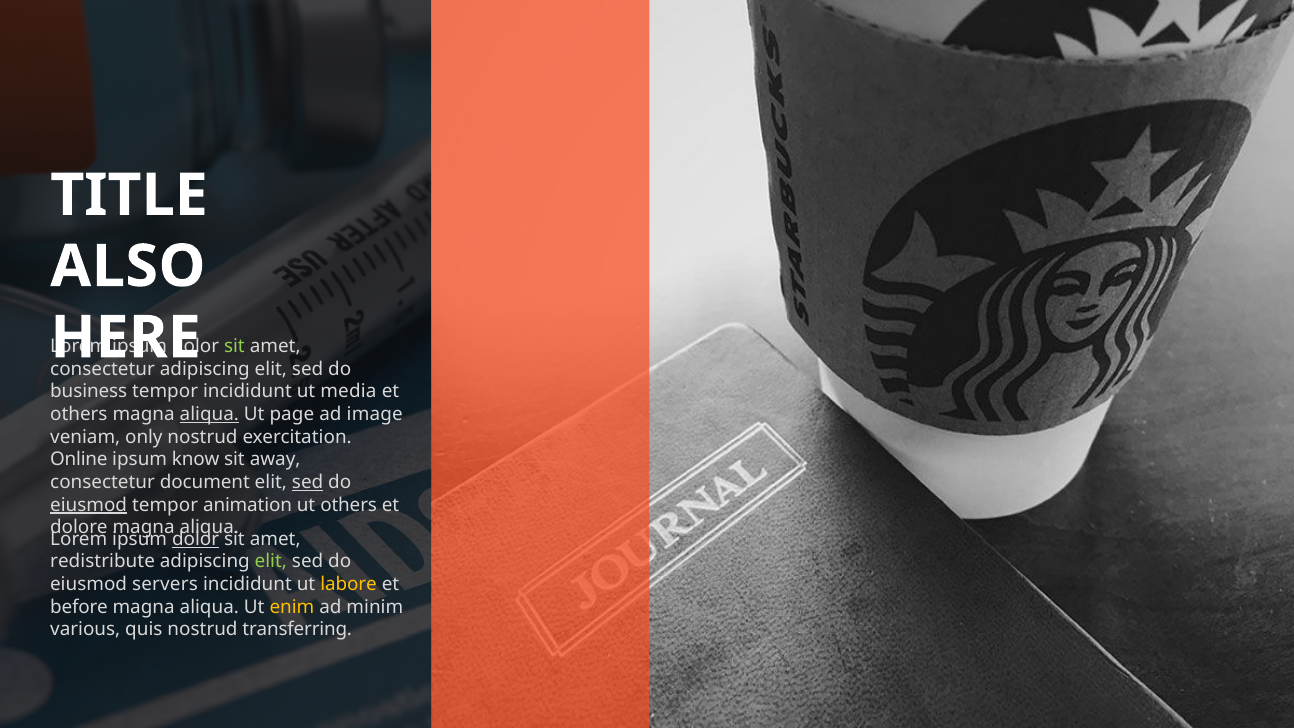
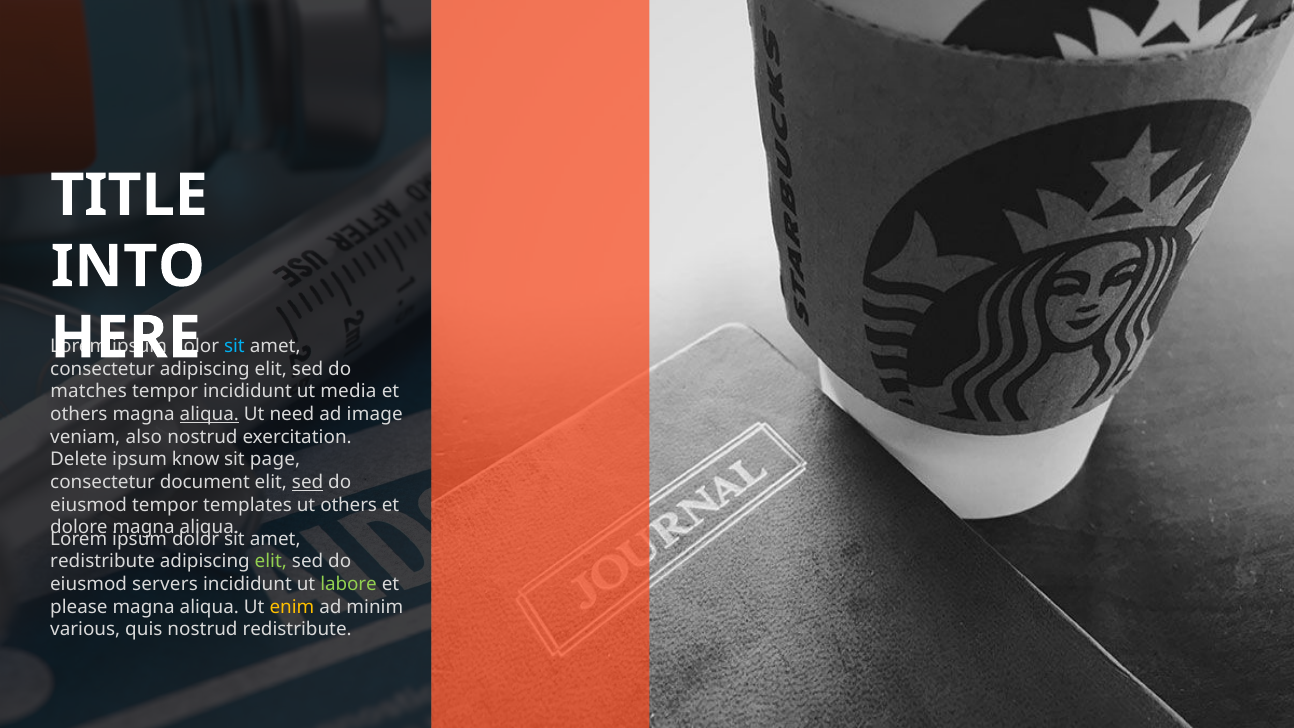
ALSO: ALSO -> INTO
sit at (234, 346) colour: light green -> light blue
business: business -> matches
page: page -> need
only: only -> also
Online: Online -> Delete
away: away -> page
eiusmod at (89, 505) underline: present -> none
animation: animation -> templates
dolor at (196, 539) underline: present -> none
labore colour: yellow -> light green
before: before -> please
nostrud transferring: transferring -> redistribute
